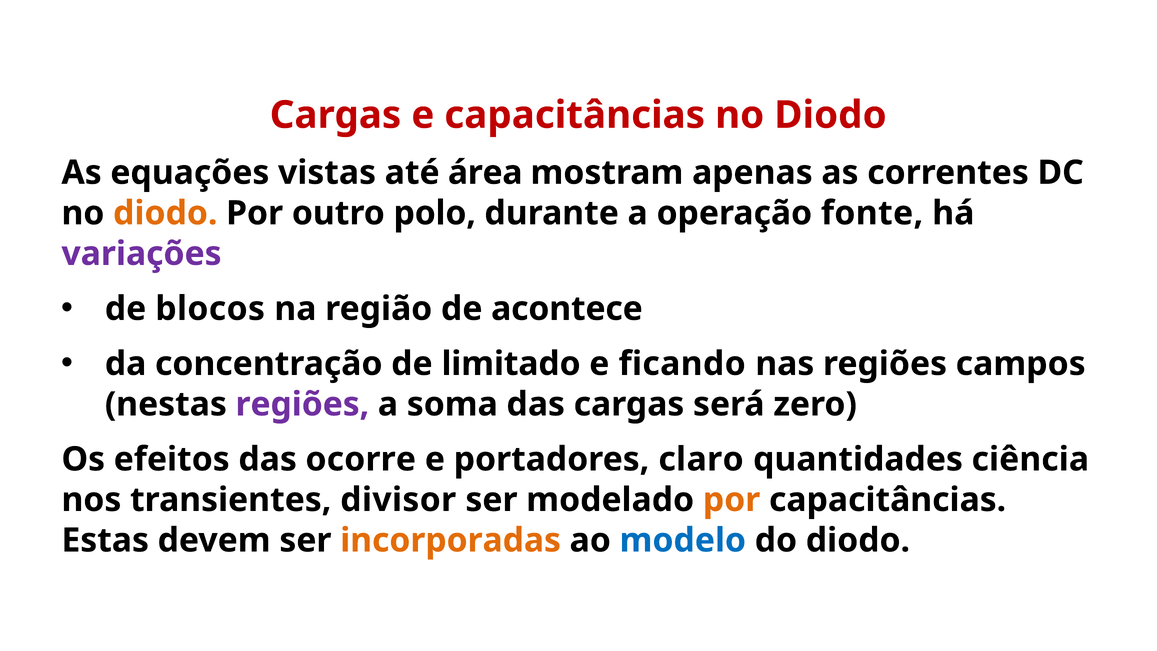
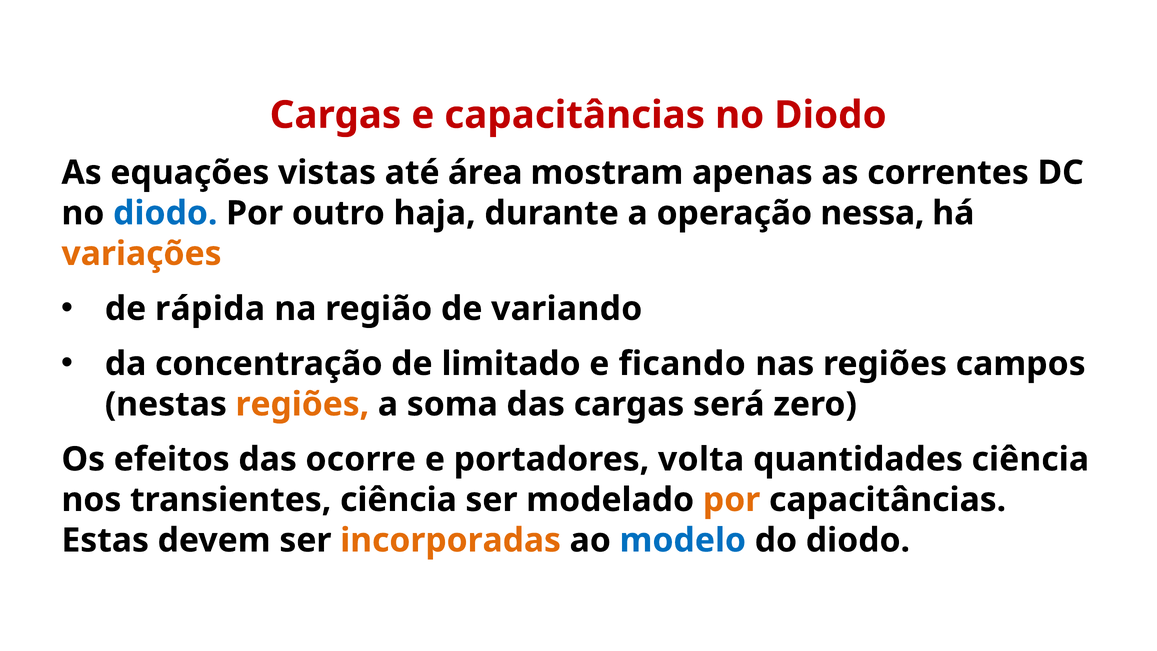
diodo at (165, 213) colour: orange -> blue
polo: polo -> haja
fonte: fonte -> nessa
variações colour: purple -> orange
blocos: blocos -> rápida
acontece: acontece -> variando
regiões at (302, 404) colour: purple -> orange
claro: claro -> volta
transientes divisor: divisor -> ciência
